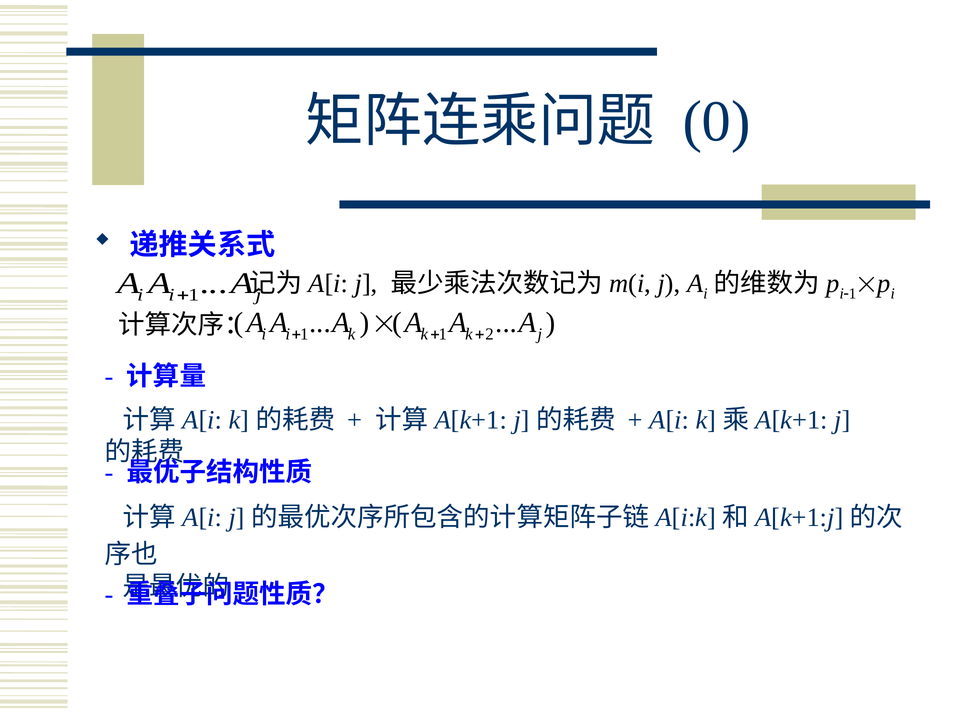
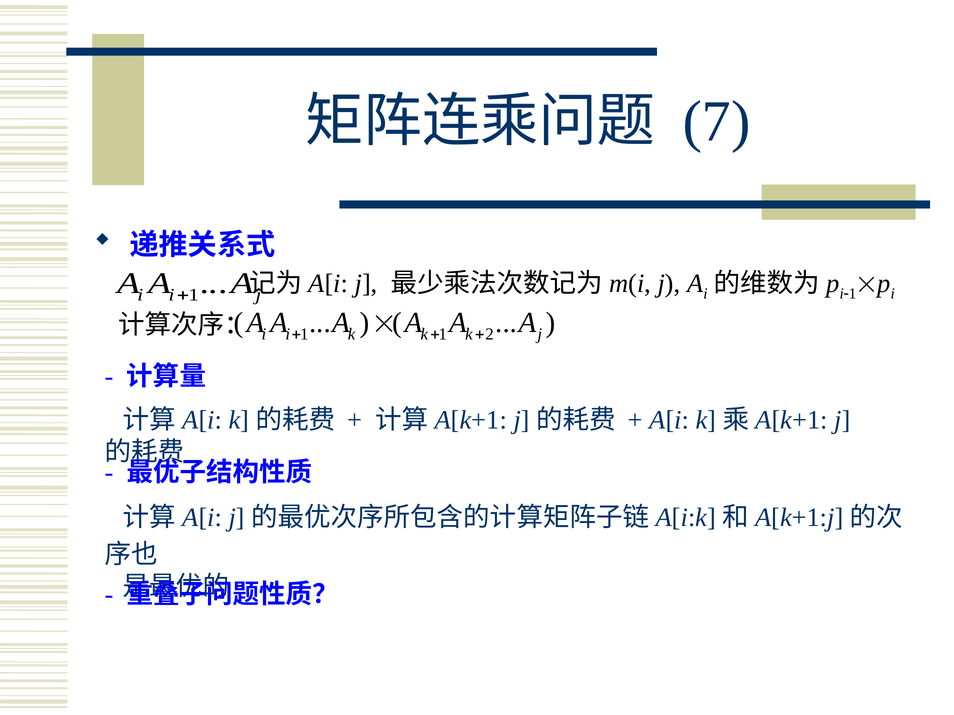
0: 0 -> 7
